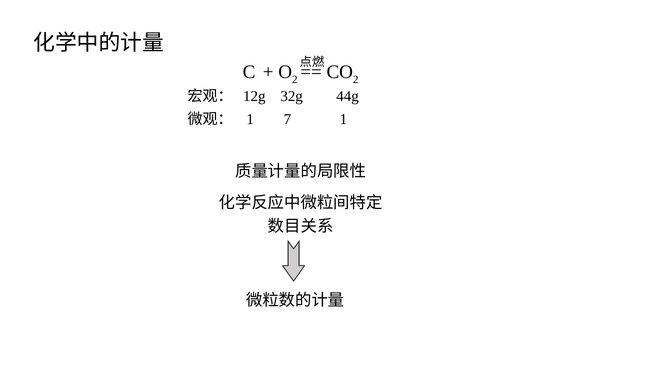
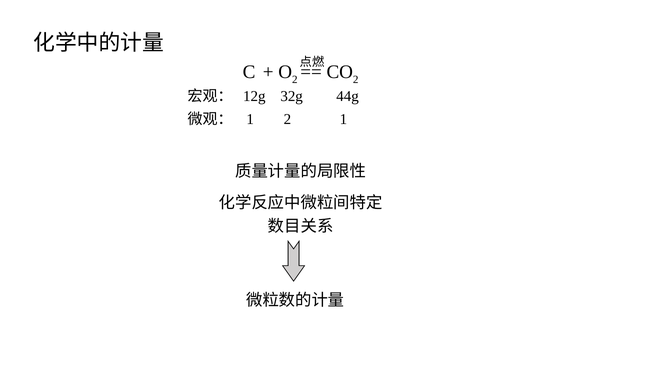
1 7: 7 -> 2
